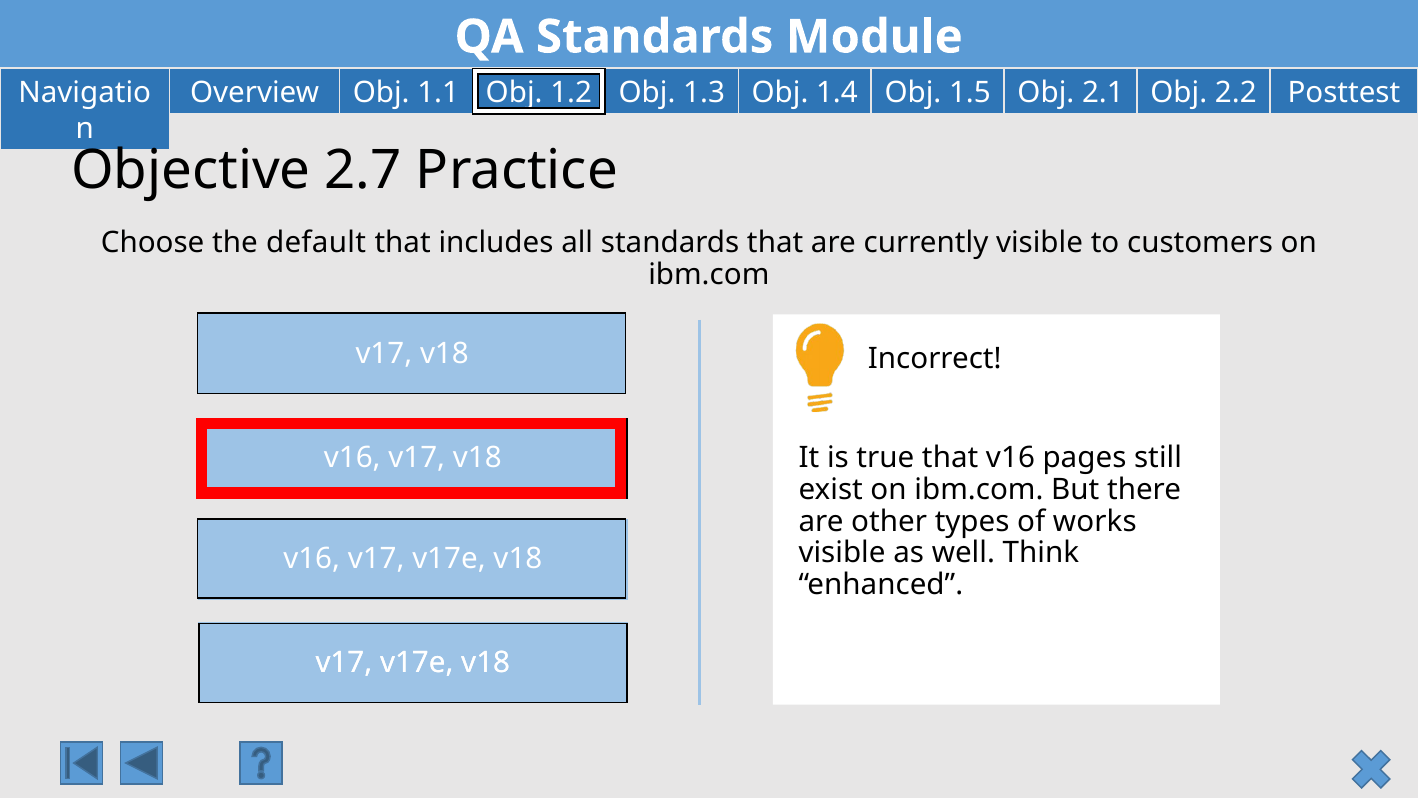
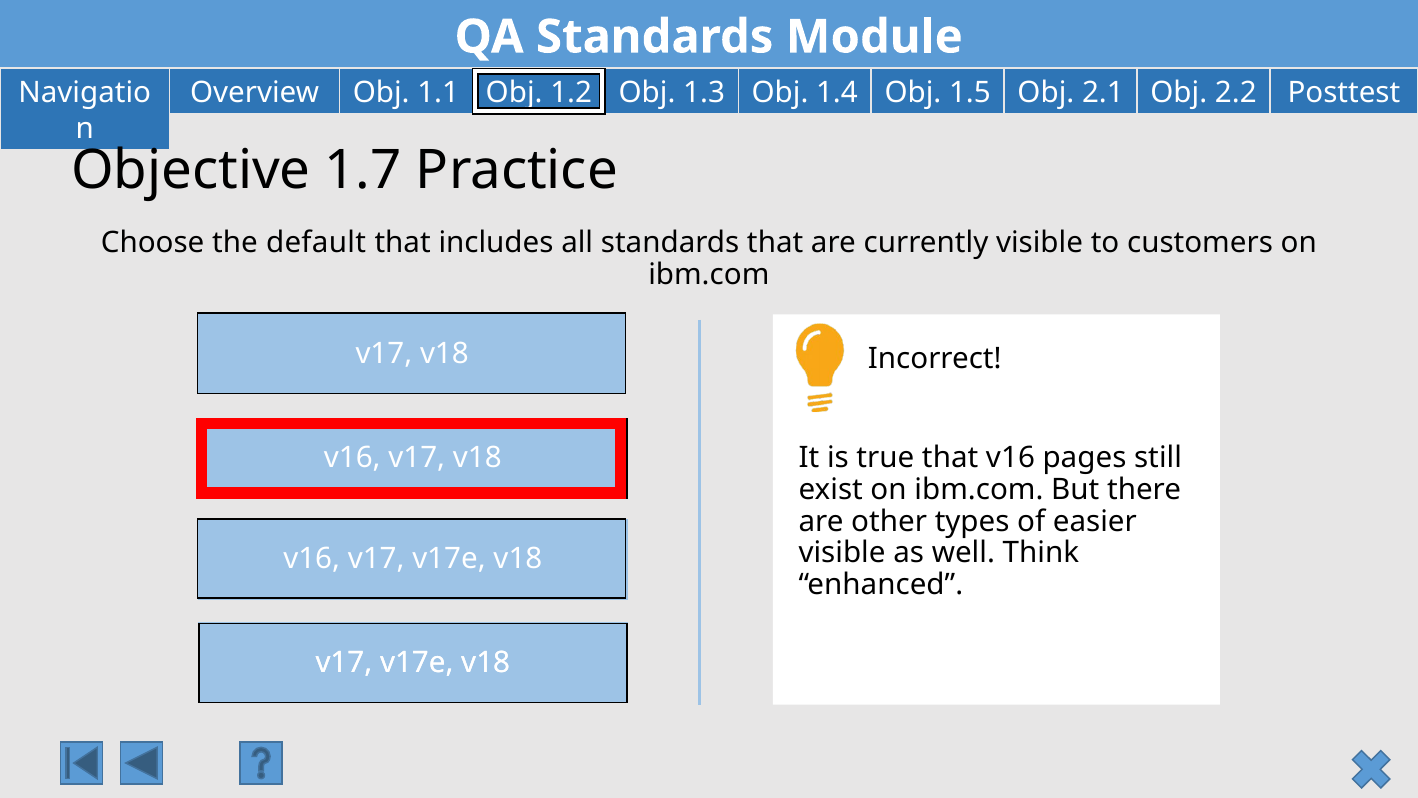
2.7: 2.7 -> 1.7
works: works -> easier
